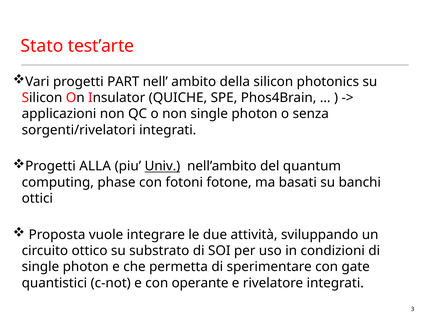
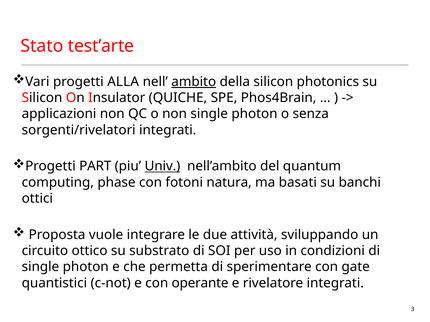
PART: PART -> ALLA
ambito underline: none -> present
ALLA: ALLA -> PART
fotone: fotone -> natura
